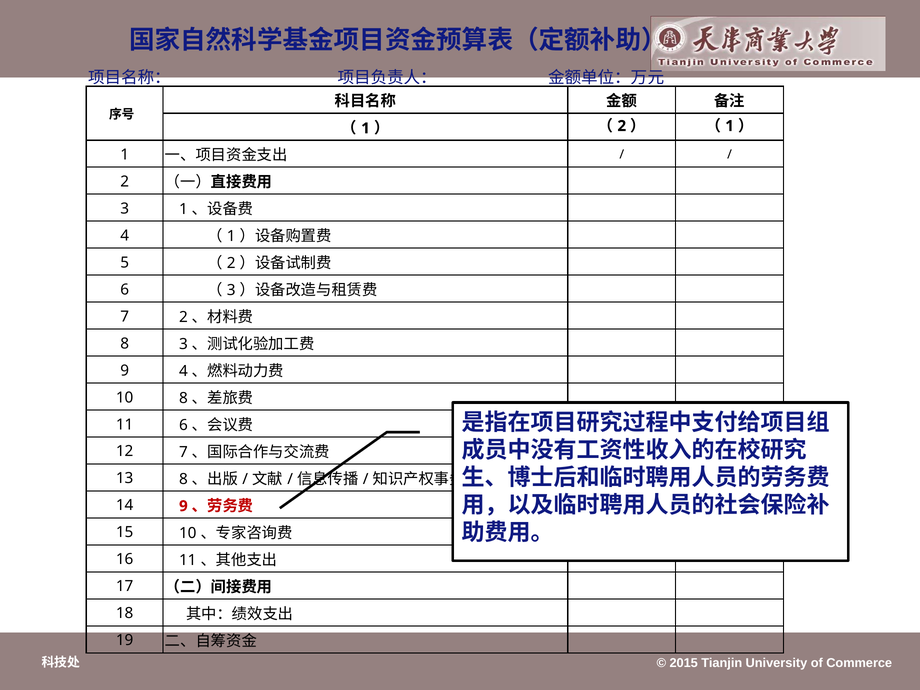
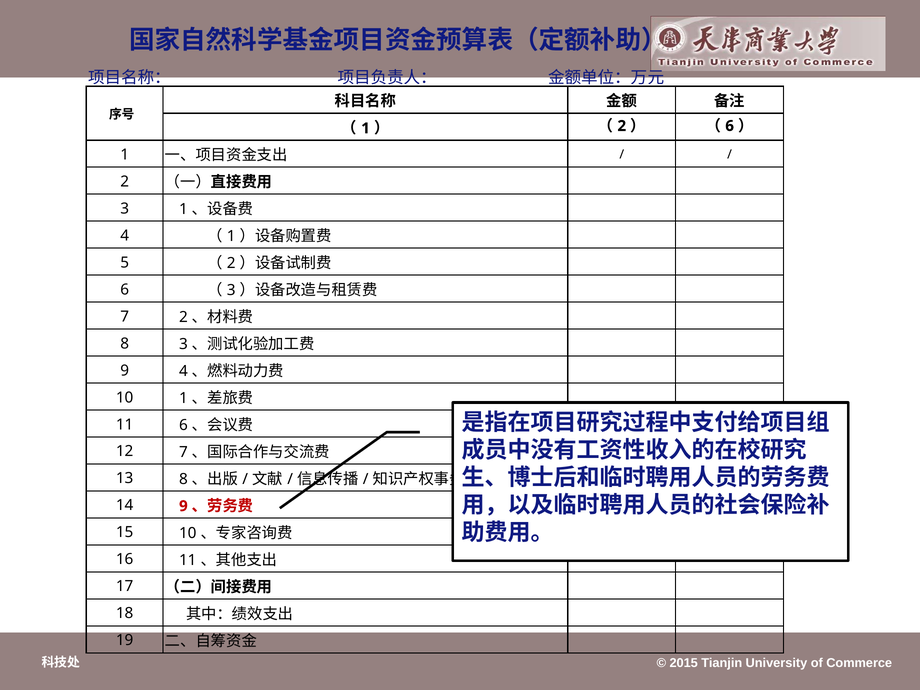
1 at (730, 126): 1 -> 6
10 8: 8 -> 1
